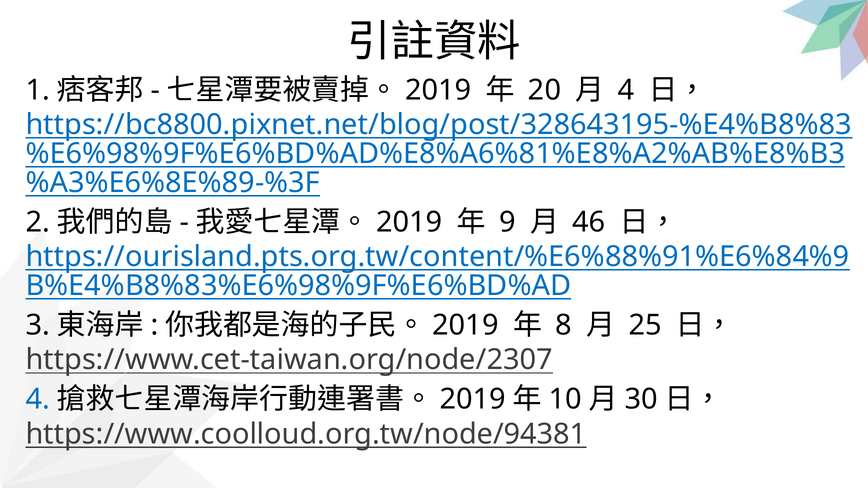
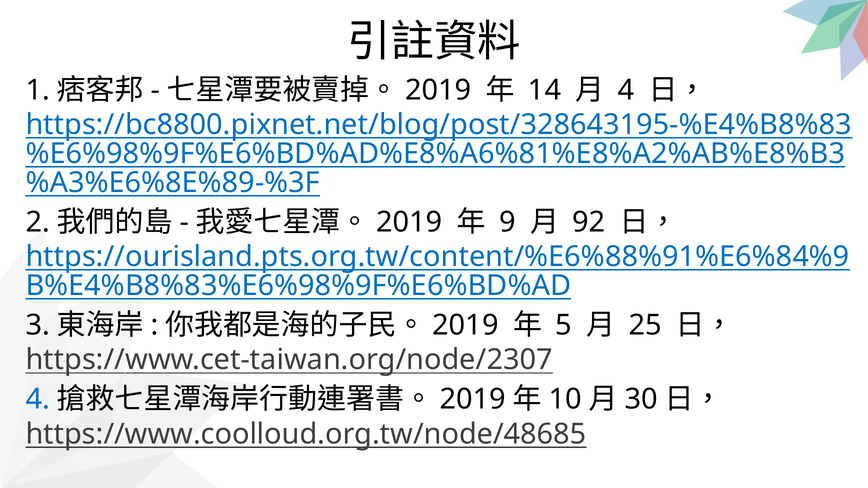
20: 20 -> 14
46: 46 -> 92
8: 8 -> 5
https://www.coolloud.org.tw/node/94381: https://www.coolloud.org.tw/node/94381 -> https://www.coolloud.org.tw/node/48685
